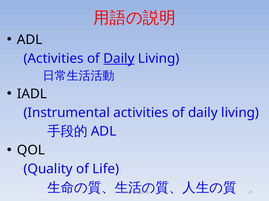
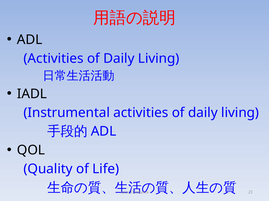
Daily at (119, 59) underline: present -> none
